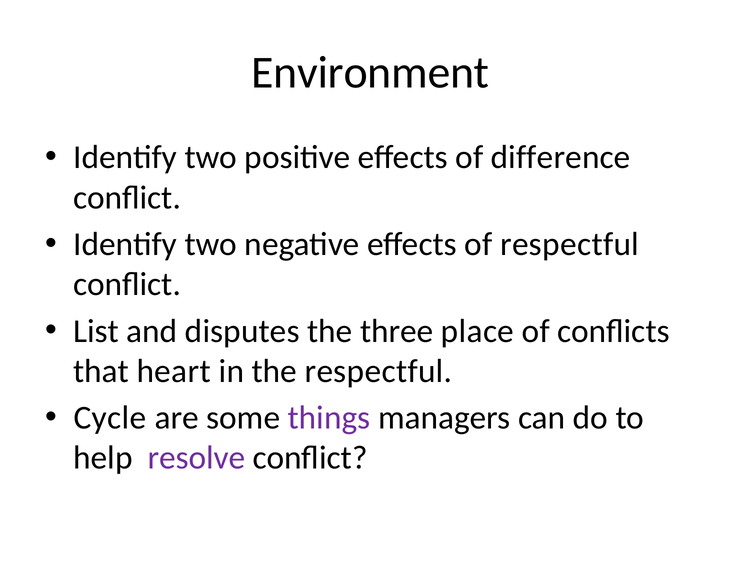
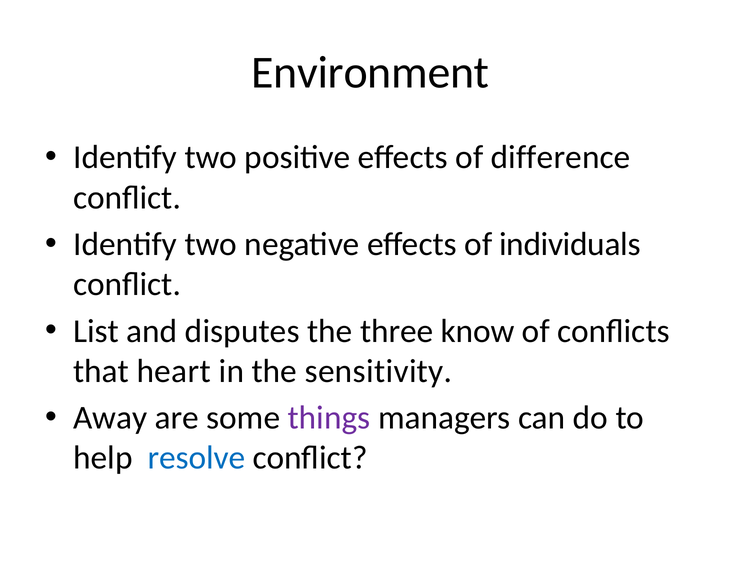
of respectful: respectful -> individuals
place: place -> know
the respectful: respectful -> sensitivity
Cycle: Cycle -> Away
resolve colour: purple -> blue
